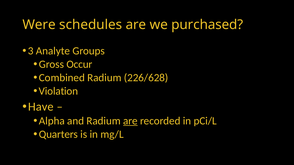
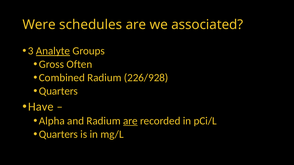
purchased: purchased -> associated
Analyte underline: none -> present
Occur: Occur -> Often
226/628: 226/628 -> 226/928
Violation at (58, 91): Violation -> Quarters
